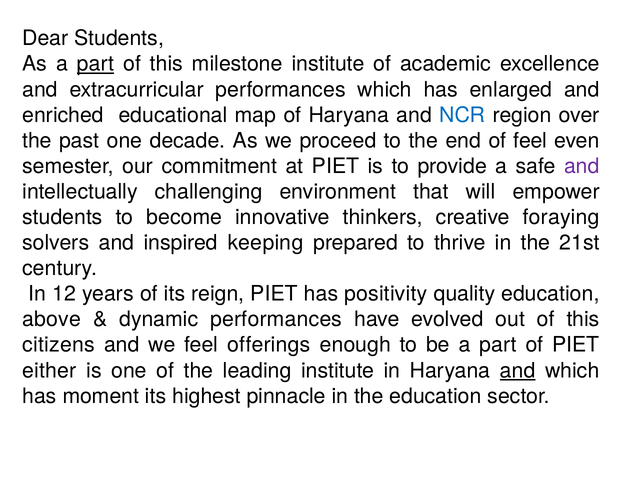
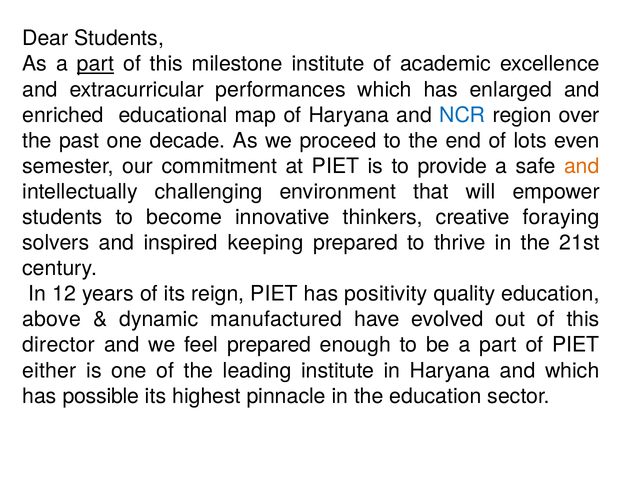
of feel: feel -> lots
and at (582, 166) colour: purple -> orange
dynamic performances: performances -> manufactured
citizens: citizens -> director
feel offerings: offerings -> prepared
and at (518, 370) underline: present -> none
moment: moment -> possible
